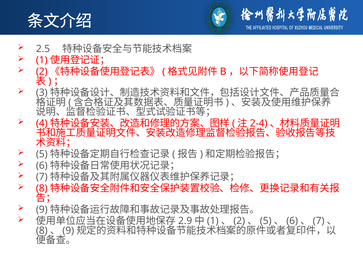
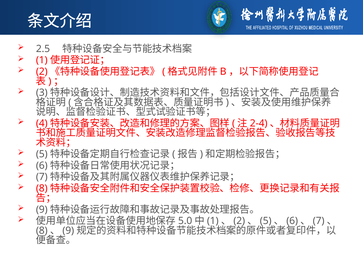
2.9: 2.9 -> 5.0
